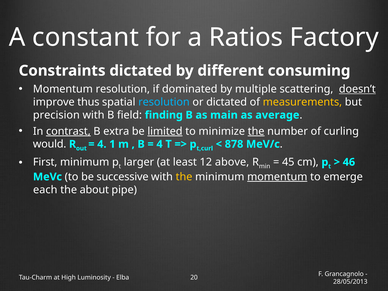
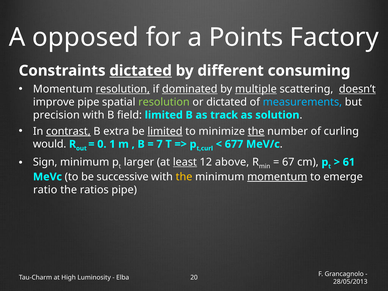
constant: constant -> opposed
Ratios: Ratios -> Points
dictated at (141, 71) underline: none -> present
resolution at (123, 89) underline: none -> present
dominated underline: none -> present
multiple underline: none -> present
improve thus: thus -> pipe
resolution at (164, 102) colour: light blue -> light green
measurements colour: yellow -> light blue
field finding: finding -> limited
main: main -> track
average: average -> solution
4 at (102, 144): 4 -> 0
4 at (160, 144): 4 -> 7
878: 878 -> 677
First: First -> Sign
least underline: none -> present
45: 45 -> 67
46: 46 -> 61
each: each -> ratio
about: about -> ratios
